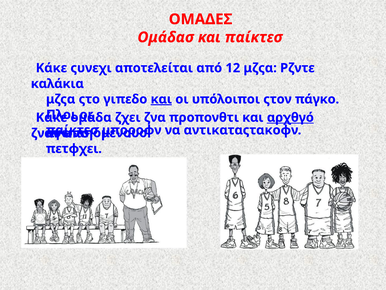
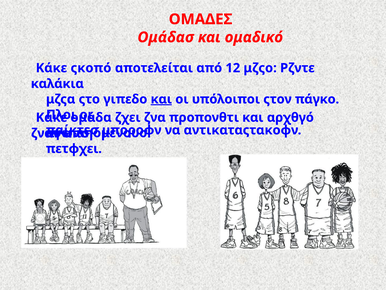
και παίκτεσ: παίκτεσ -> ομαδικό
ςυνεχι: ςυνεχι -> ςκοπό
12 μζςα: μζςα -> μζςο
αρχθγό underline: present -> none
